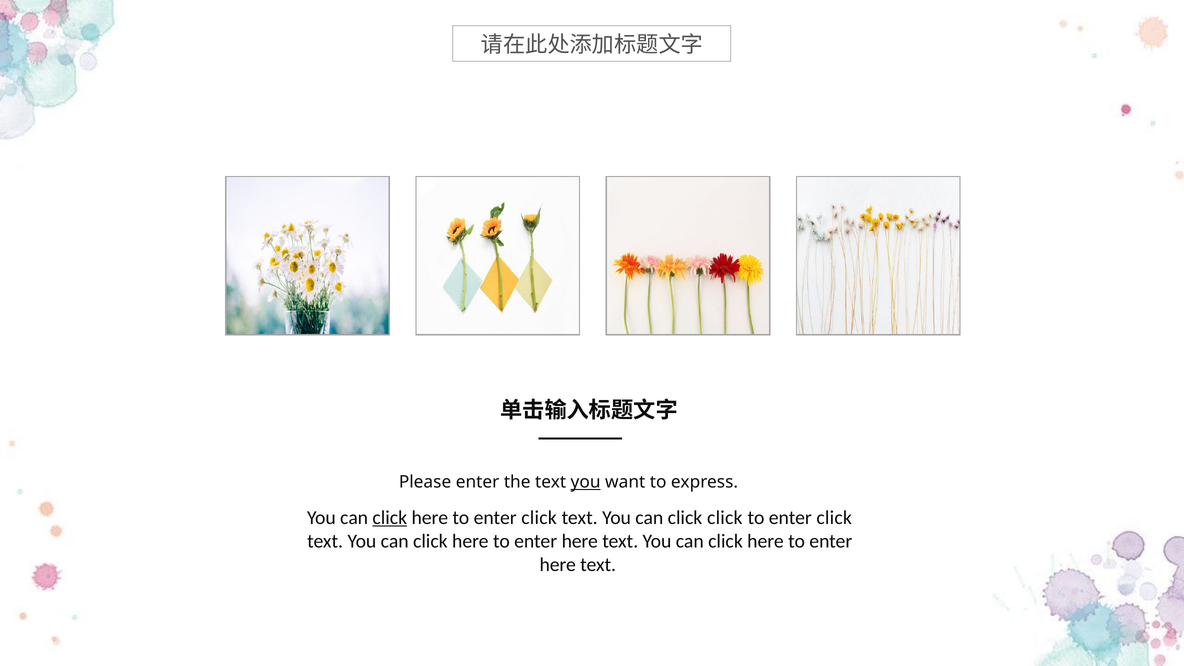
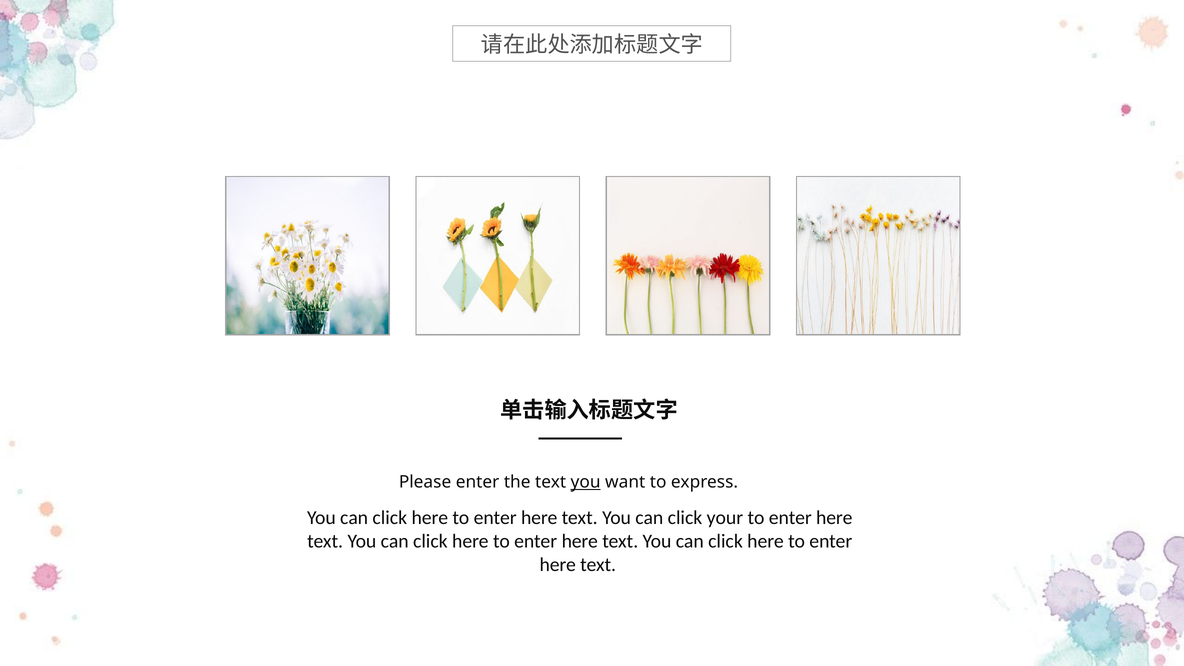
click at (390, 518) underline: present -> none
click at (539, 518): click -> here
click click: click -> your
click at (834, 518): click -> here
